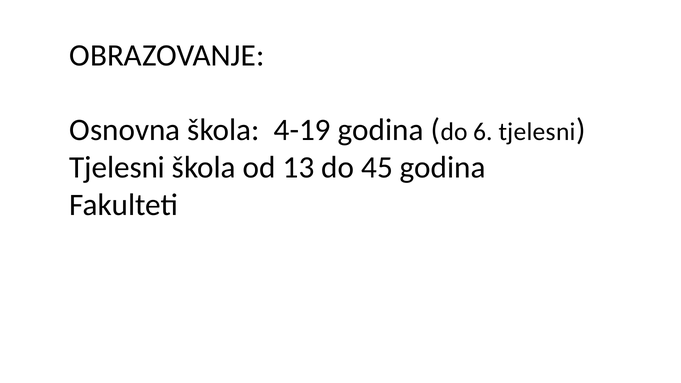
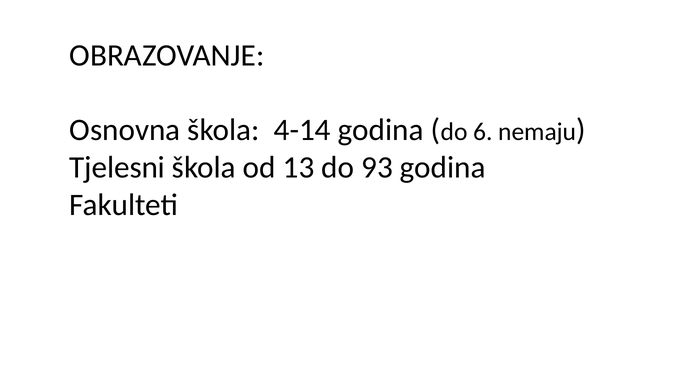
4-19: 4-19 -> 4-14
6 tjelesni: tjelesni -> nemaju
45: 45 -> 93
